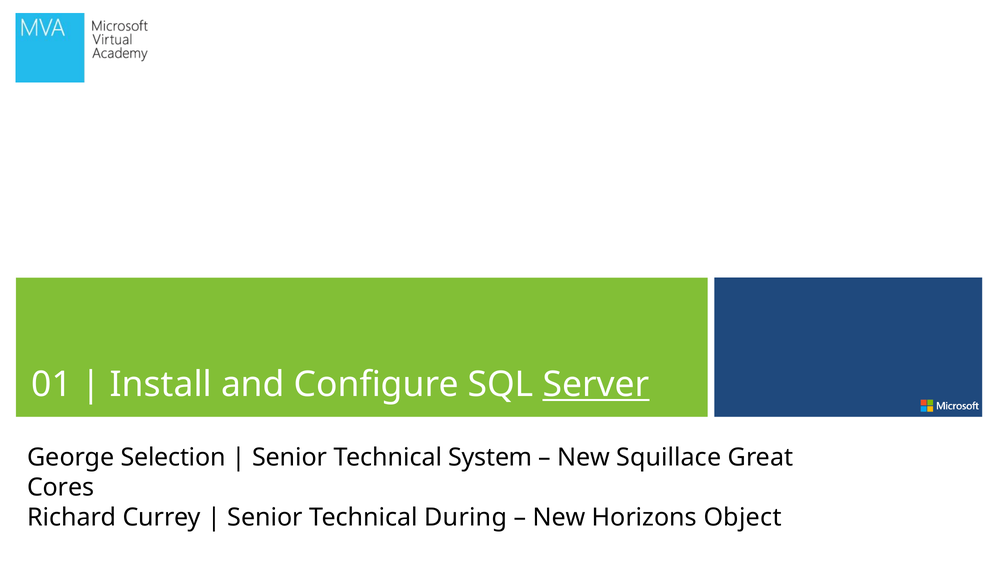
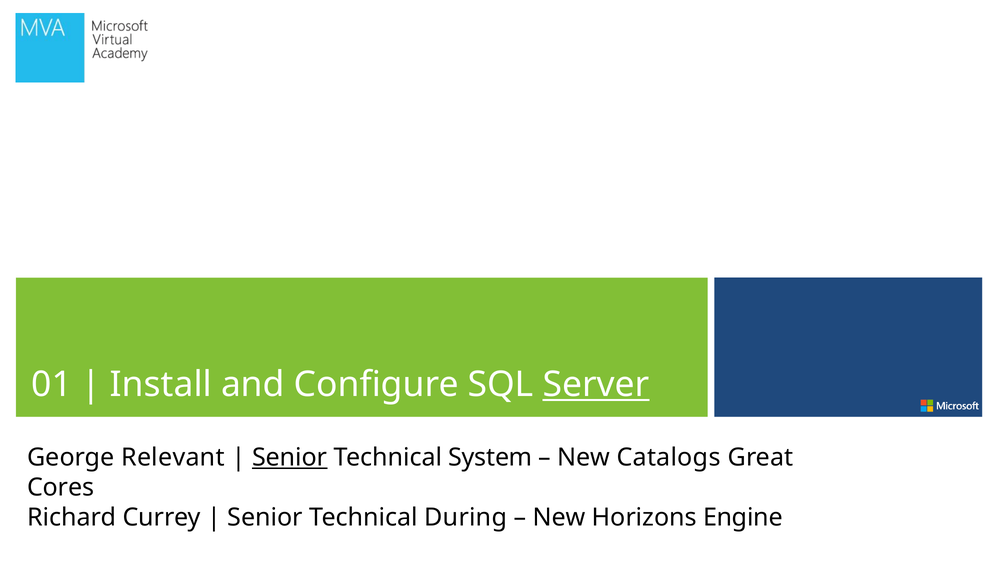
Selection: Selection -> Relevant
Senior at (290, 458) underline: none -> present
Squillace: Squillace -> Catalogs
Object: Object -> Engine
